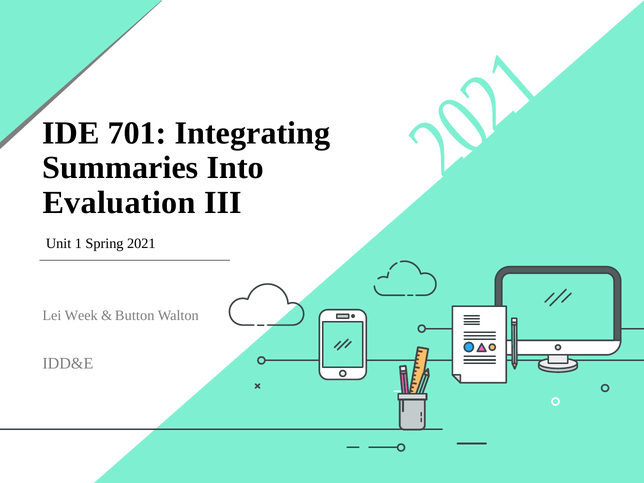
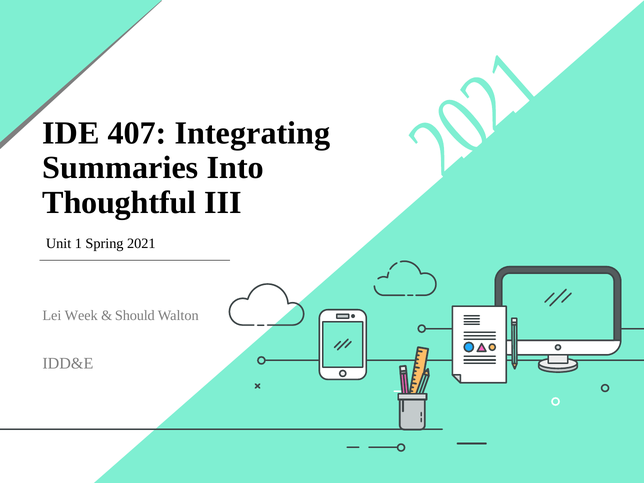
701: 701 -> 407
Evaluation: Evaluation -> Thoughtful
Button: Button -> Should
